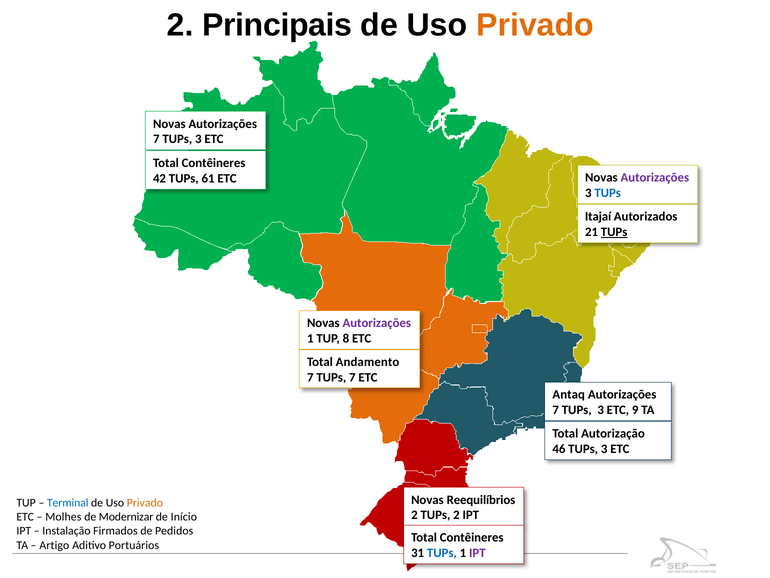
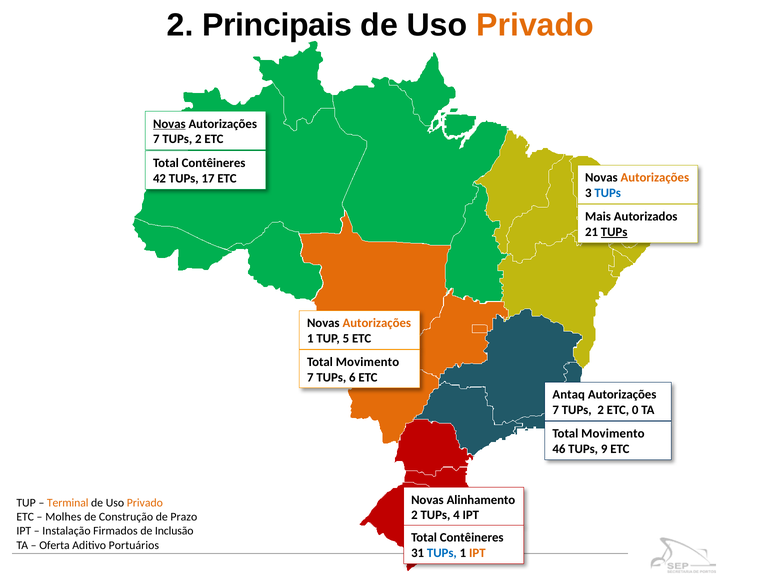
Novas at (169, 124) underline: none -> present
3 at (198, 139): 3 -> 2
Autorizações at (655, 178) colour: purple -> orange
61: 61 -> 17
Itajaí: Itajaí -> Mais
Autorizações at (377, 323) colour: purple -> orange
8: 8 -> 5
Andamento at (368, 362): Andamento -> Movimento
TUPs 7: 7 -> 6
3 at (601, 410): 3 -> 2
9: 9 -> 0
Autorização at (613, 433): Autorização -> Movimento
46 TUPs 3: 3 -> 9
Reequilíbrios: Reequilíbrios -> Alinhamento
Terminal colour: blue -> orange
TUPs 2: 2 -> 4
Modernizar: Modernizar -> Construção
Início: Início -> Prazo
Pedidos: Pedidos -> Inclusão
Artigo: Artigo -> Oferta
IPT at (477, 553) colour: purple -> orange
